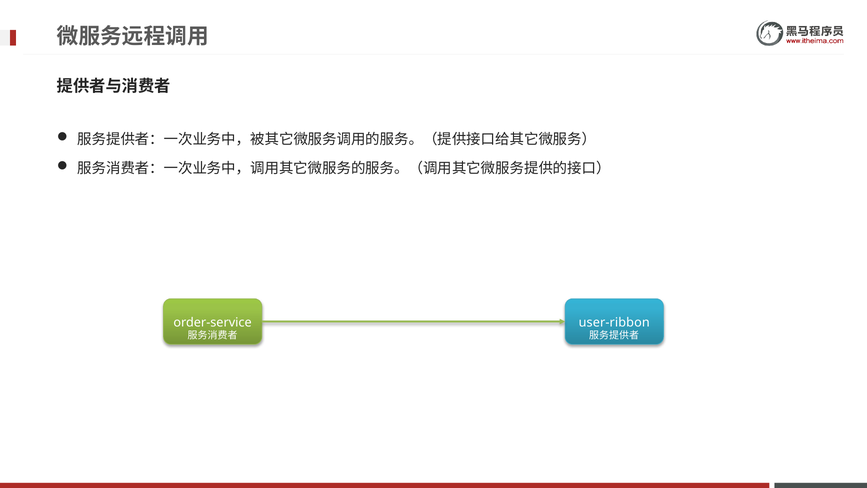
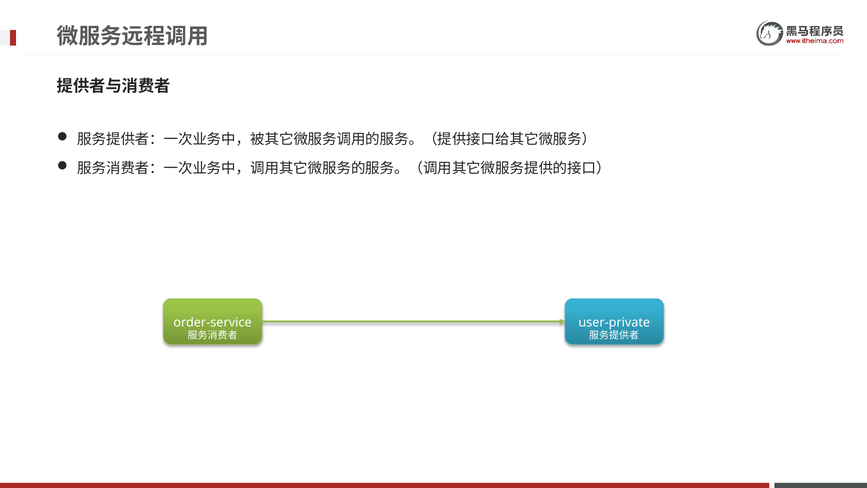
user-ribbon: user-ribbon -> user-private
